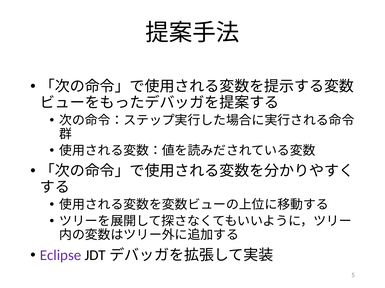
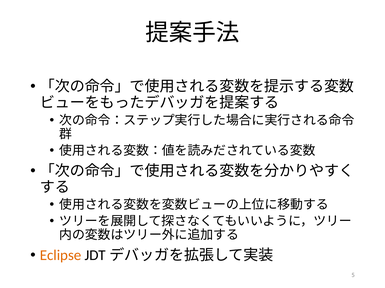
Eclipse colour: purple -> orange
